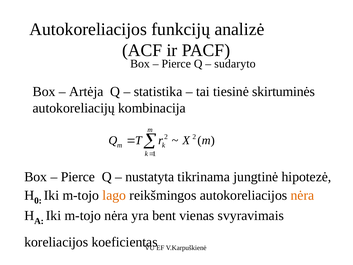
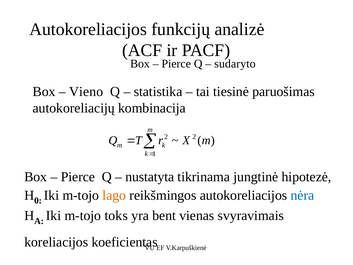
Artėja: Artėja -> Vieno
skirtuminės: skirtuminės -> paruošimas
nėra at (302, 195) colour: orange -> blue
m-tojo nėra: nėra -> toks
